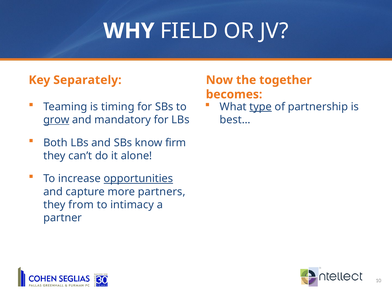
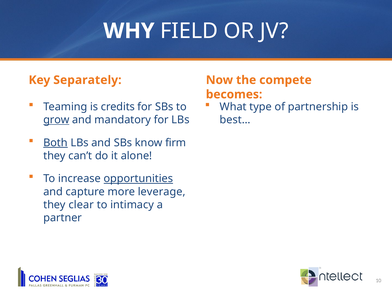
together: together -> compete
timing: timing -> credits
type underline: present -> none
Both underline: none -> present
partners: partners -> leverage
from: from -> clear
